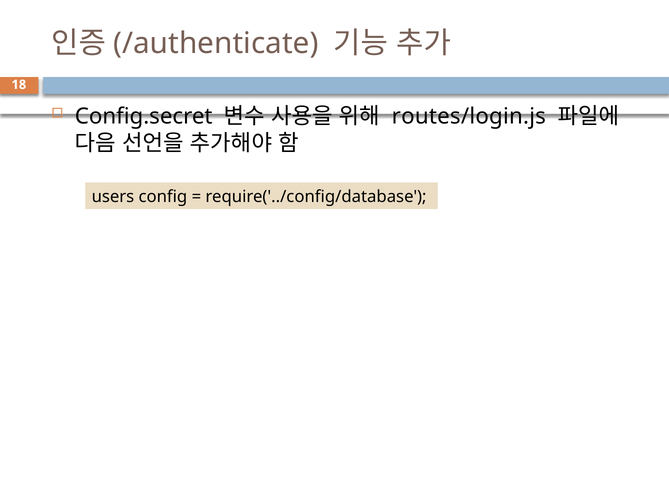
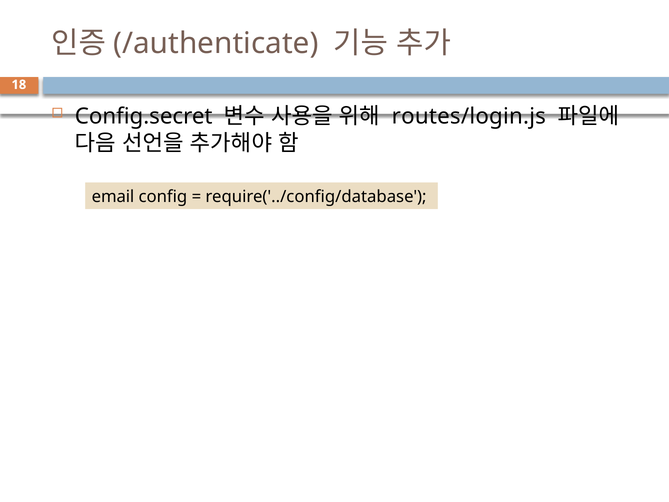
users: users -> email
